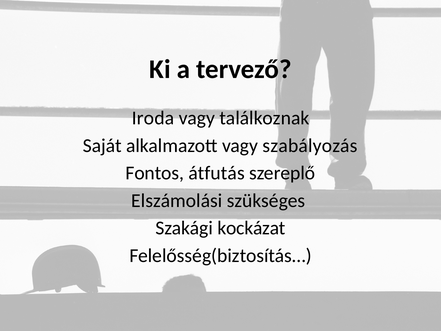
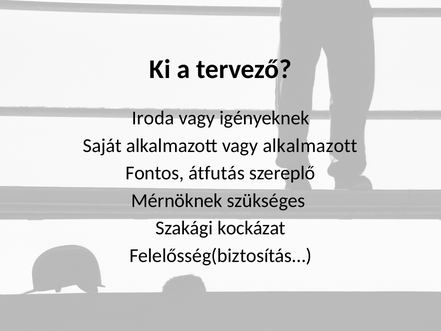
találkoznak: találkoznak -> igényeknek
vagy szabályozás: szabályozás -> alkalmazott
Elszámolási: Elszámolási -> Mérnöknek
